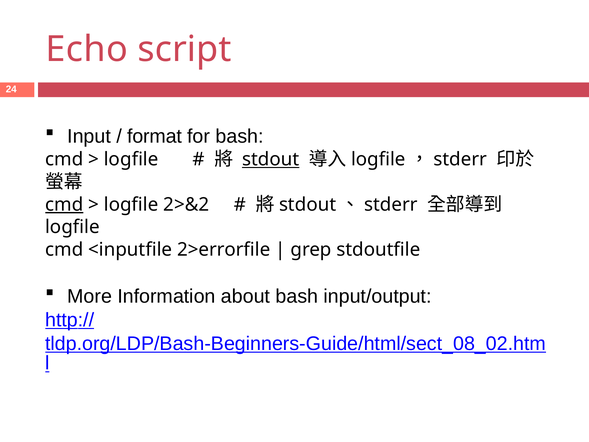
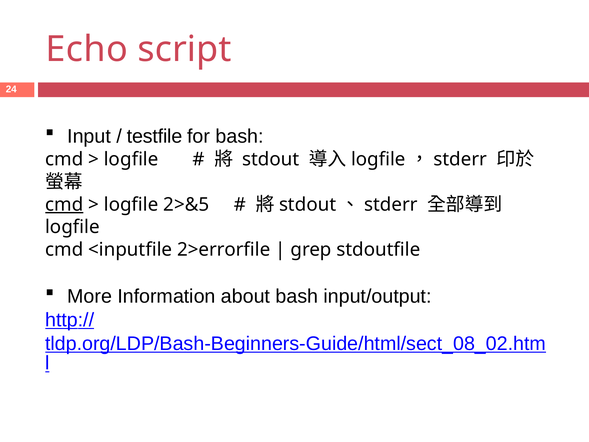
format: format -> testfile
stdout at (271, 159) underline: present -> none
2>&2: 2>&2 -> 2>&5
